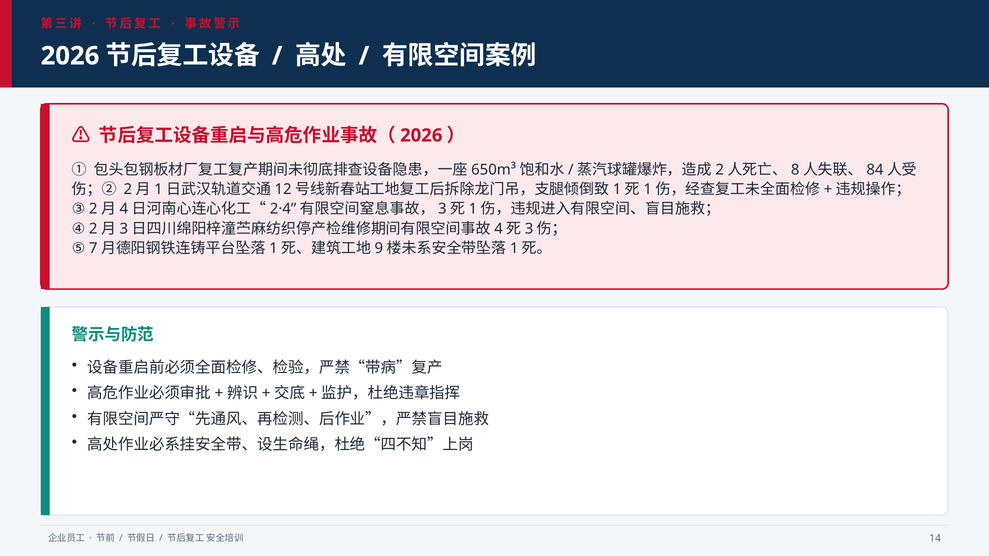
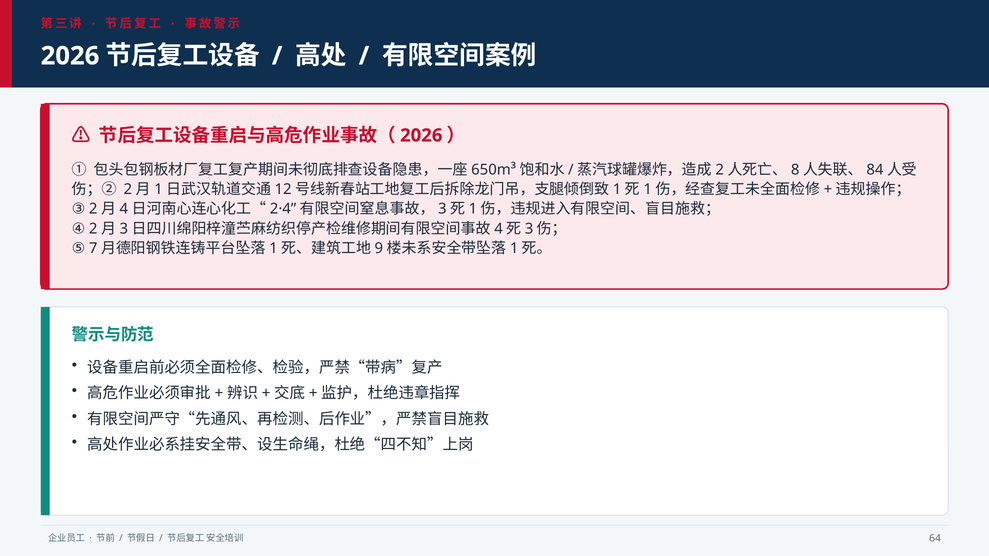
14: 14 -> 64
